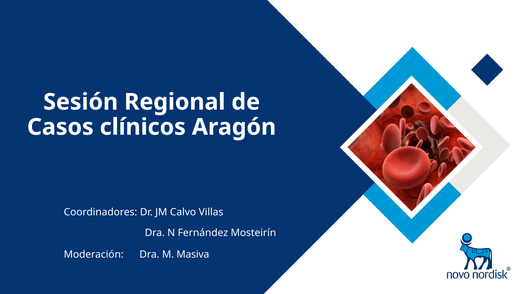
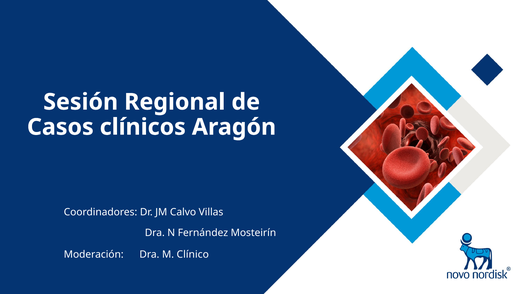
Masiva: Masiva -> Clínico
